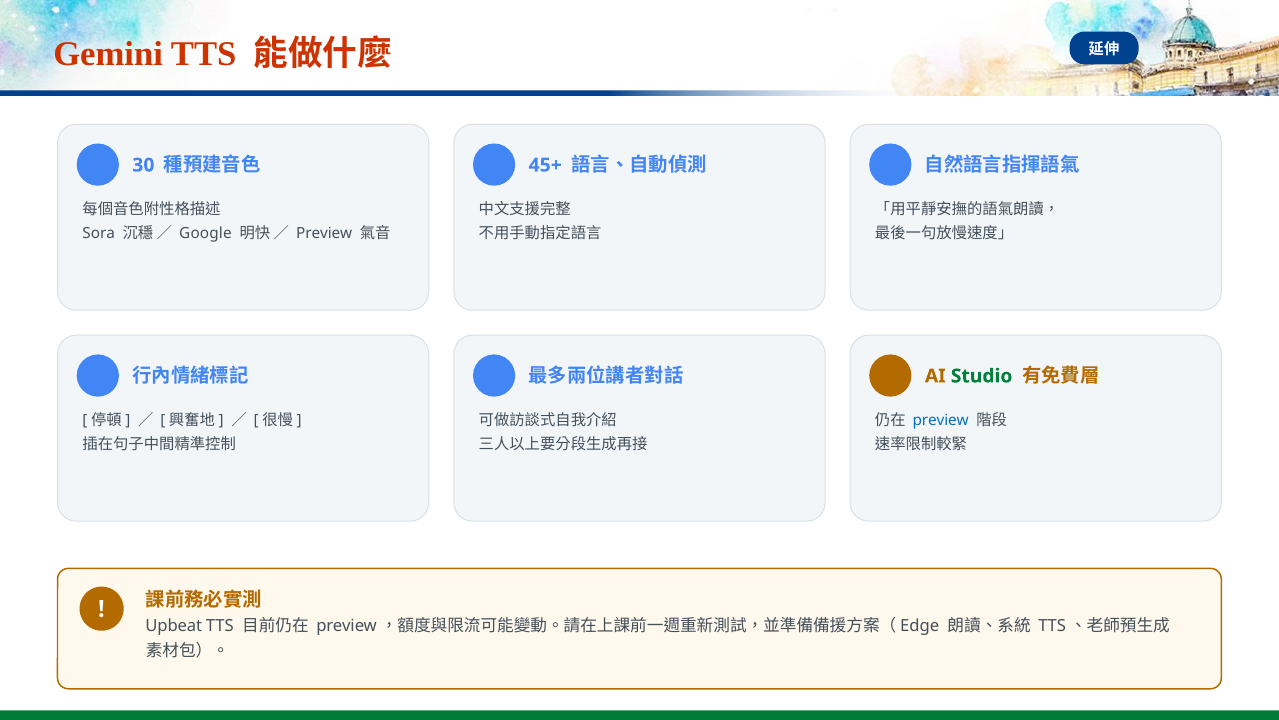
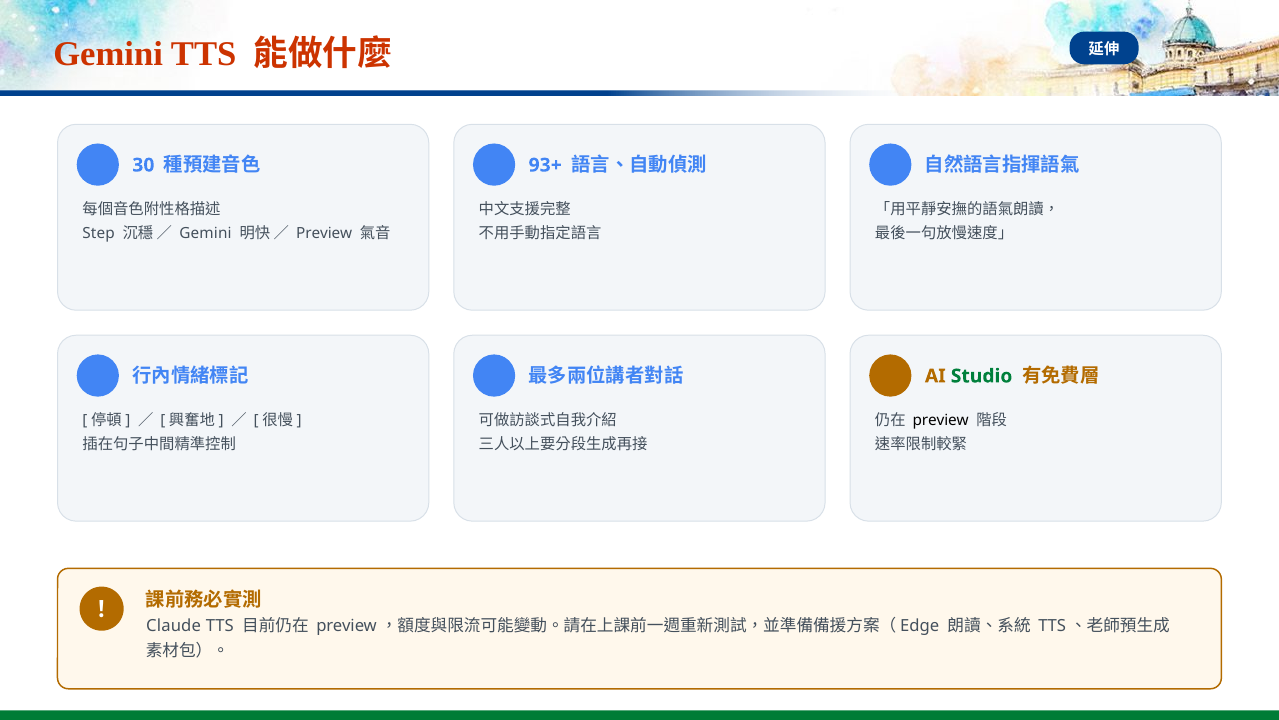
45+: 45+ -> 93+
Sora: Sora -> Step
Google at (205, 234): Google -> Gemini
preview at (941, 420) colour: blue -> black
Upbeat: Upbeat -> Claude
